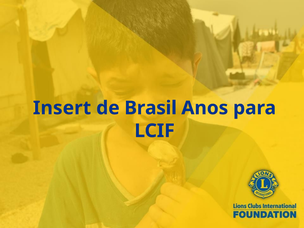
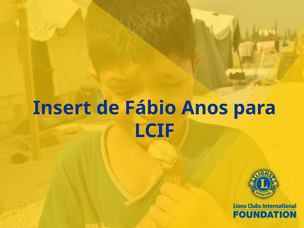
Brasil: Brasil -> Fábio
